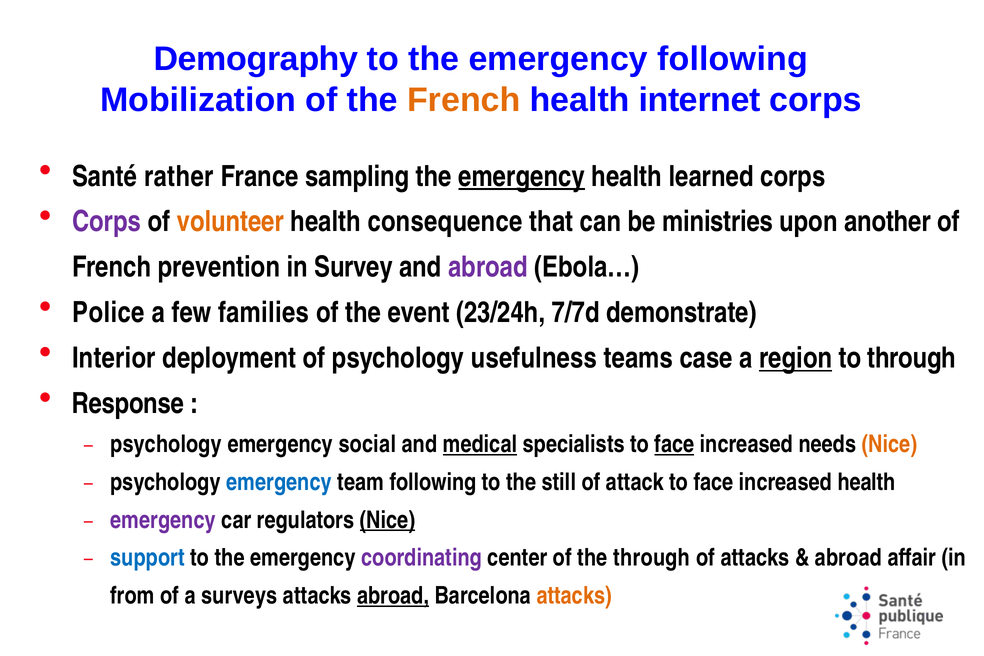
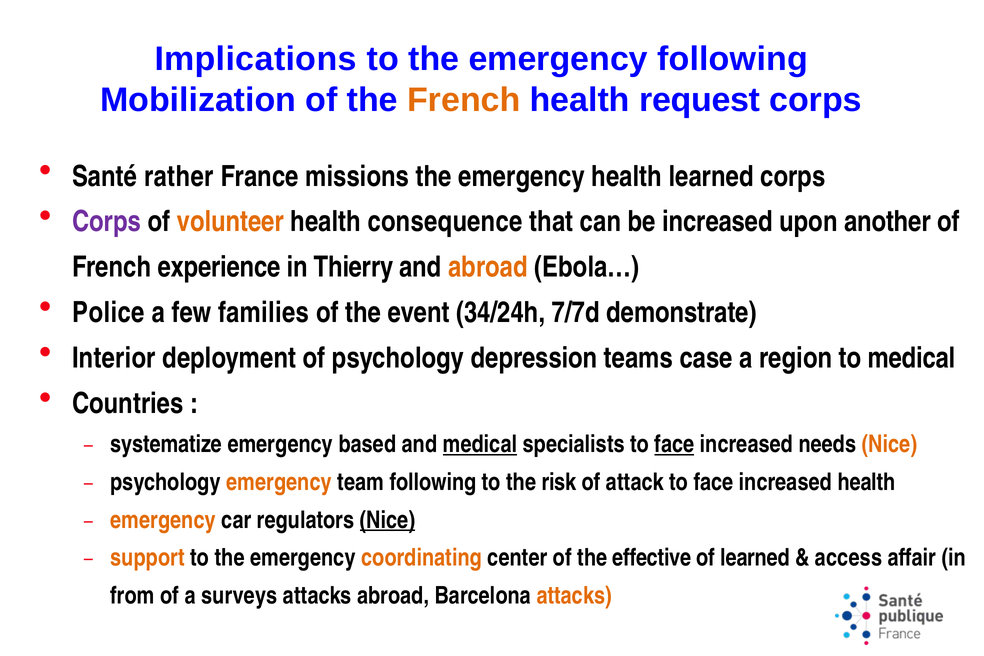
Demography: Demography -> Implications
internet: internet -> request
sampling: sampling -> missions
emergency at (522, 176) underline: present -> none
be ministries: ministries -> increased
prevention: prevention -> experience
Survey: Survey -> Thierry
abroad at (488, 267) colour: purple -> orange
23/24h: 23/24h -> 34/24h
usefulness: usefulness -> depression
region underline: present -> none
to through: through -> medical
Response: Response -> Countries
psychology at (166, 444): psychology -> systematize
social: social -> based
emergency at (279, 482) colour: blue -> orange
still: still -> risk
emergency at (163, 520) colour: purple -> orange
support colour: blue -> orange
coordinating colour: purple -> orange
the through: through -> effective
of attacks: attacks -> learned
abroad at (848, 558): abroad -> access
abroad at (393, 596) underline: present -> none
